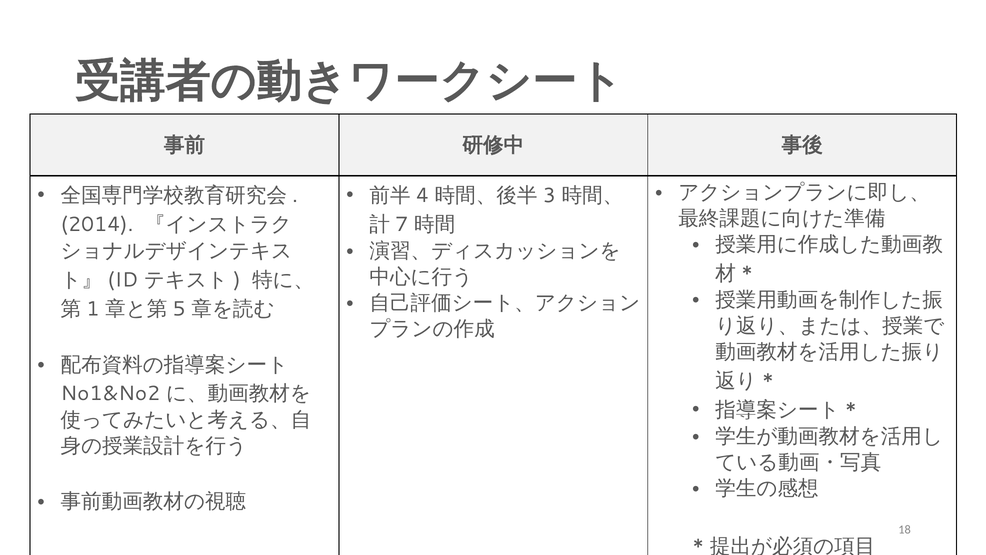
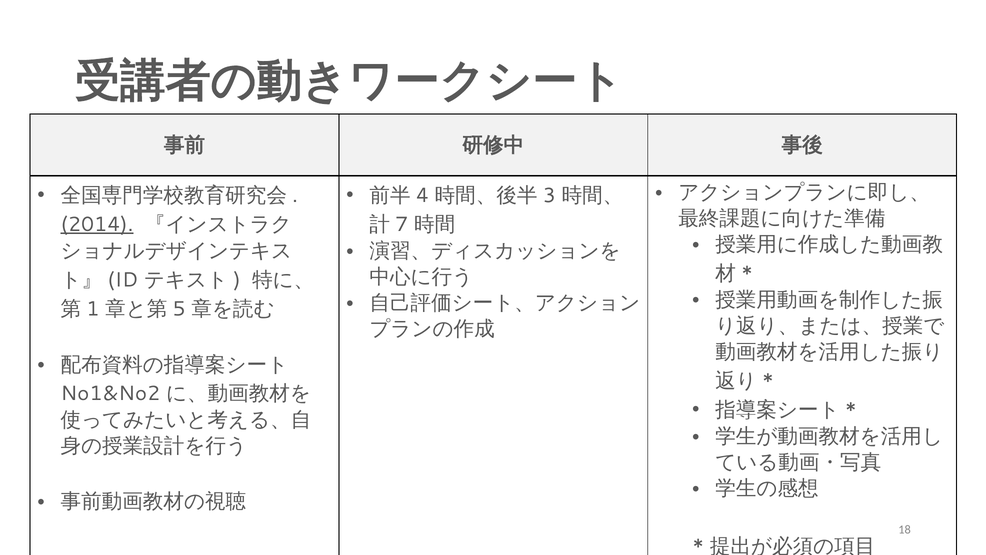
2014 underline: none -> present
